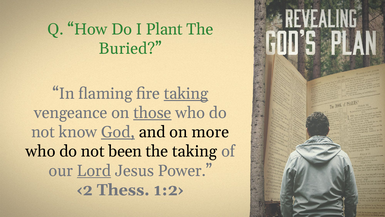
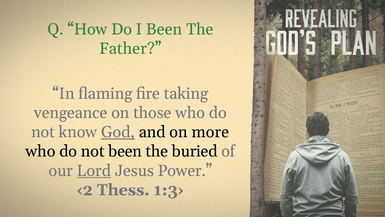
I Plant: Plant -> Been
Buried: Buried -> Father
taking at (186, 93) underline: present -> none
those underline: present -> none
the taking: taking -> buried
1:2›: 1:2› -> 1:3›
